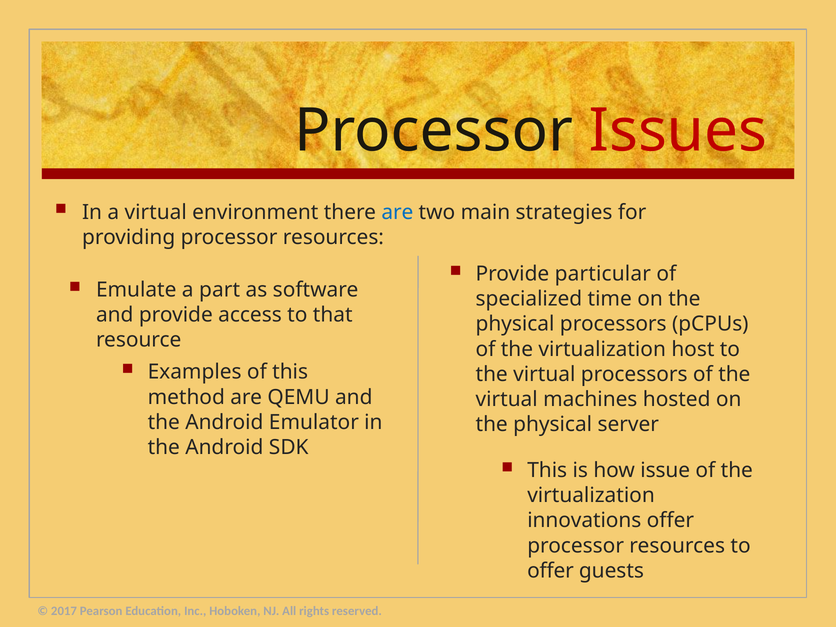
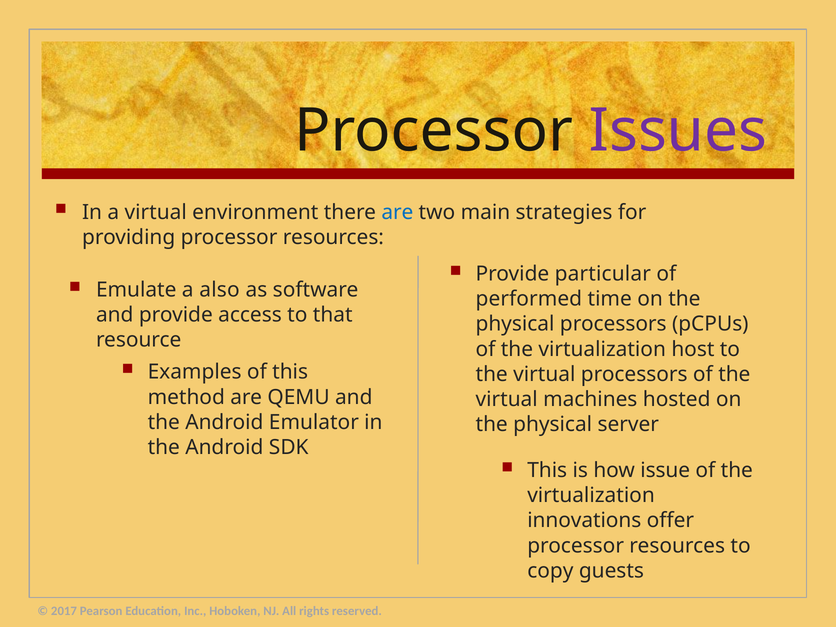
Issues colour: red -> purple
part: part -> also
specialized: specialized -> performed
offer at (550, 571): offer -> copy
